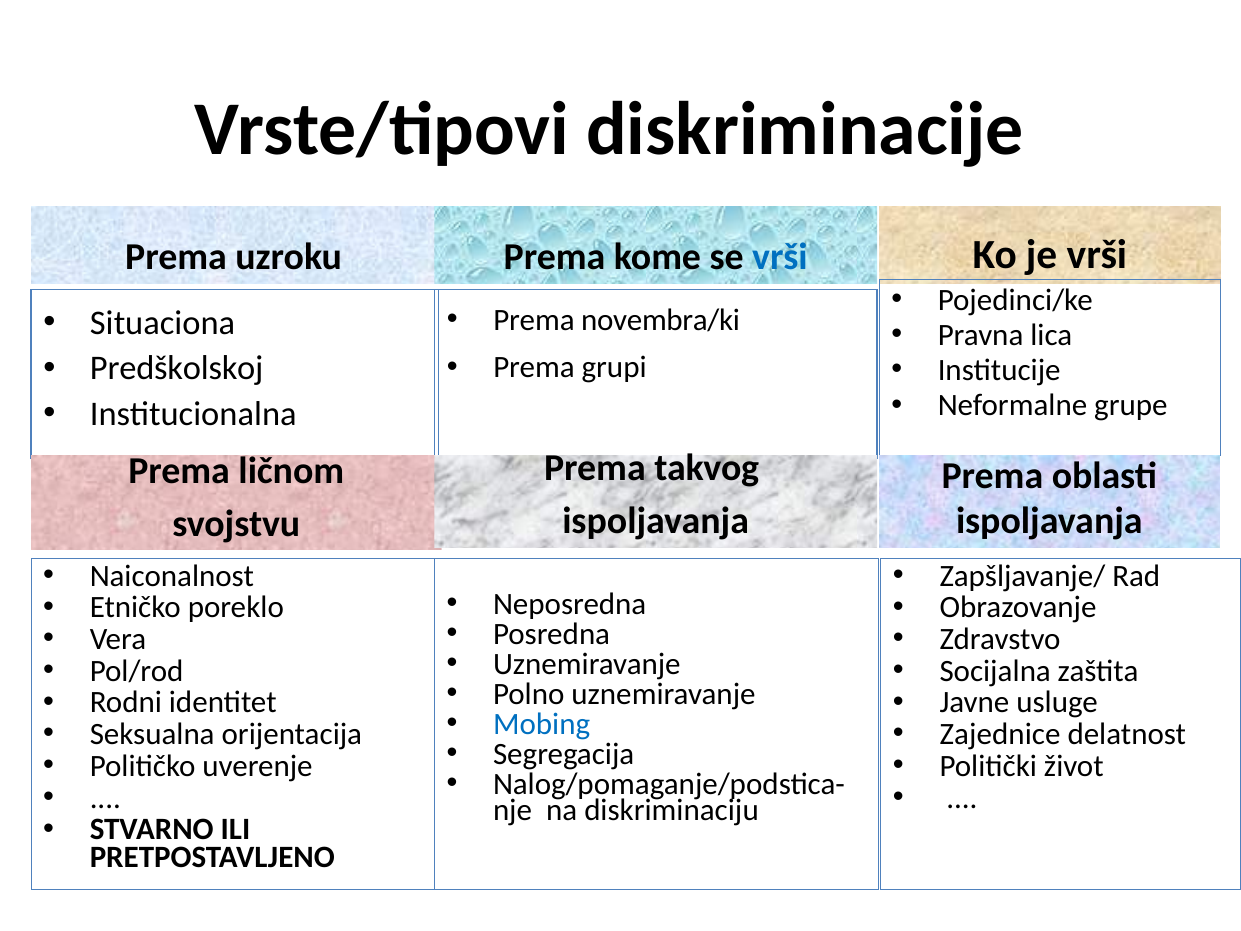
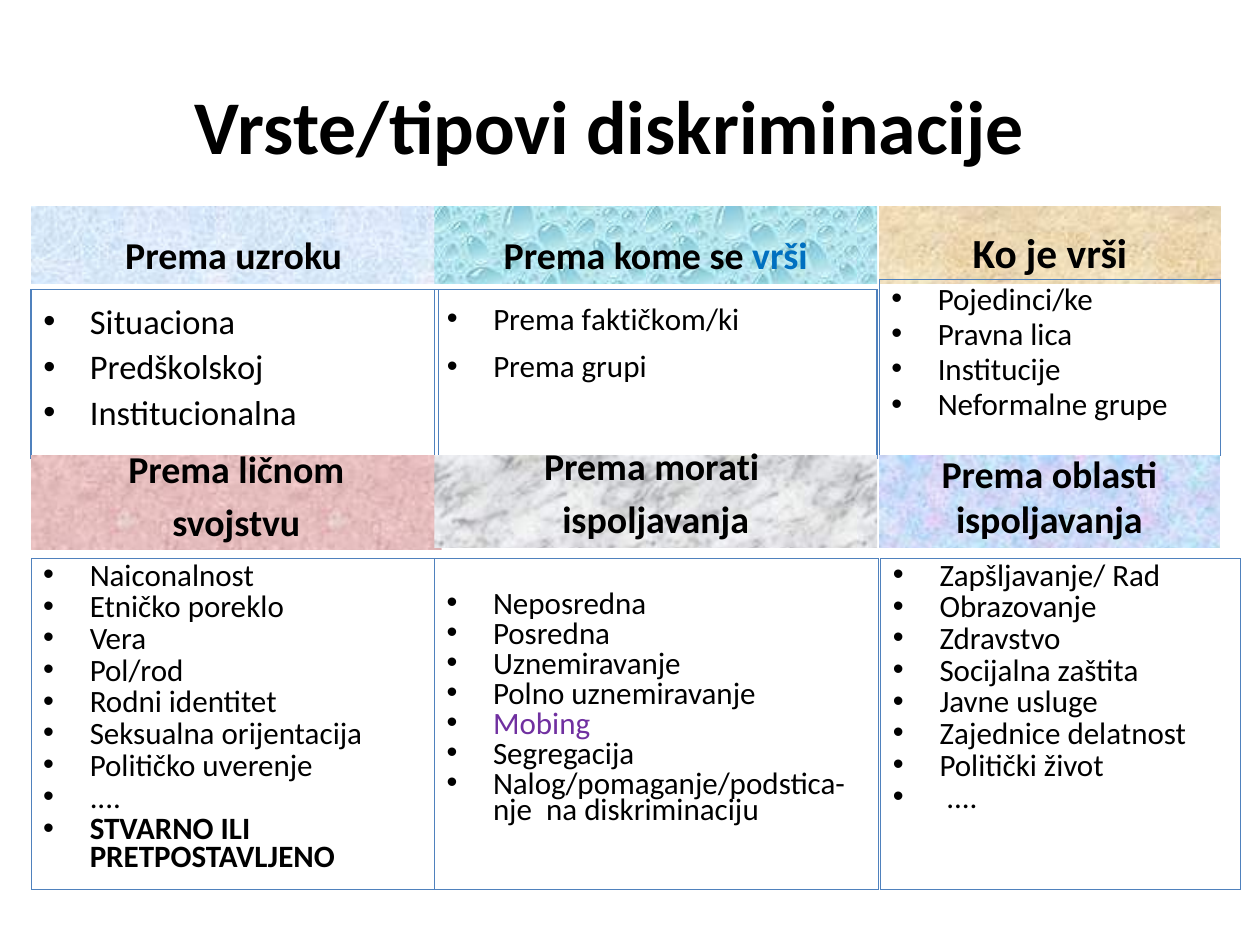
novembra/ki: novembra/ki -> faktičkom/ki
takvog: takvog -> morati
Mobing colour: blue -> purple
